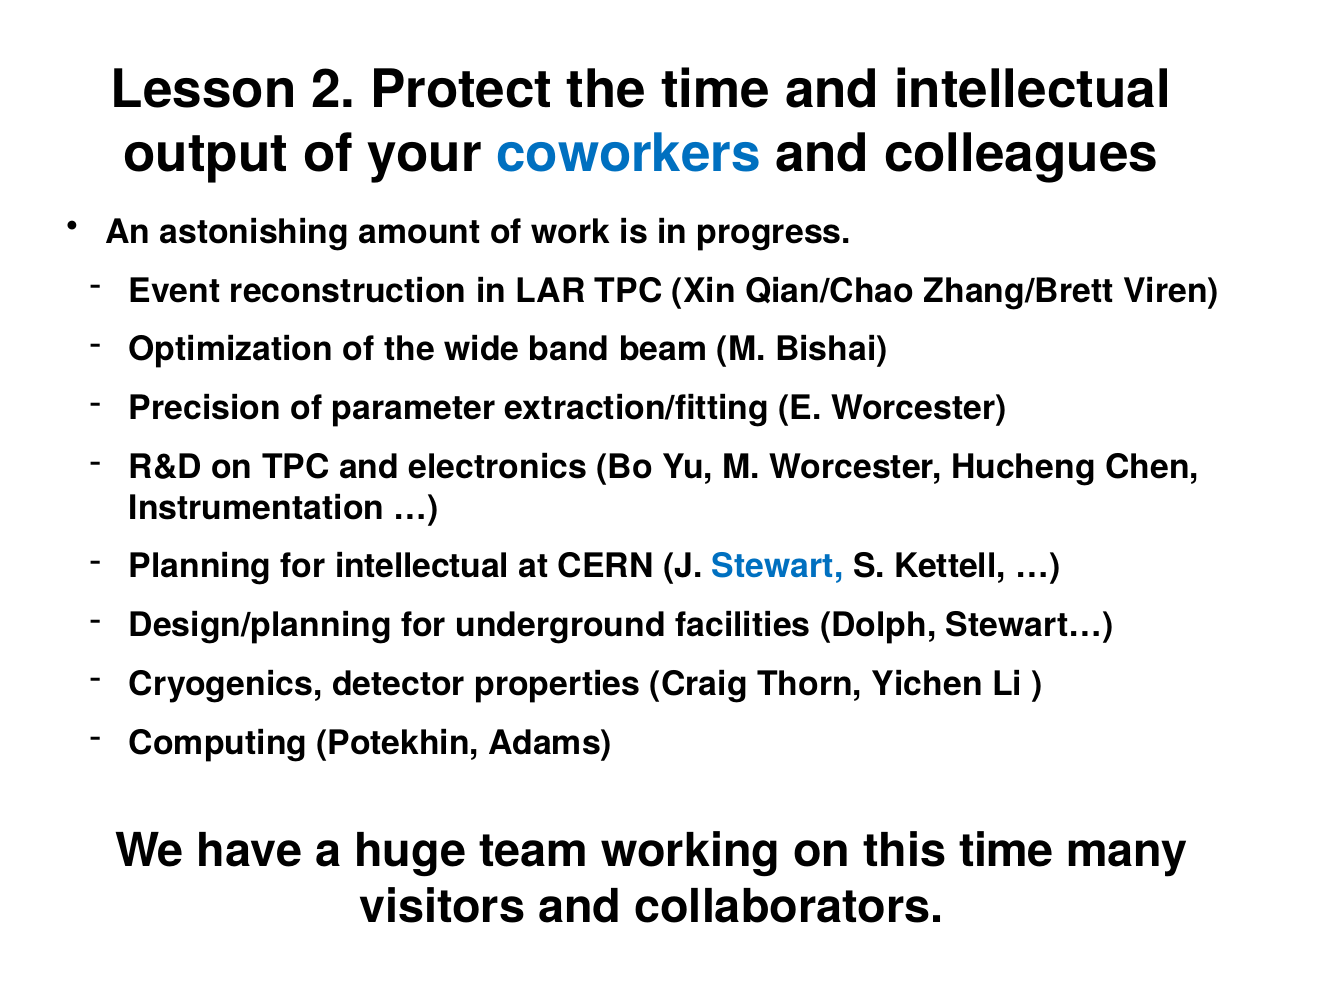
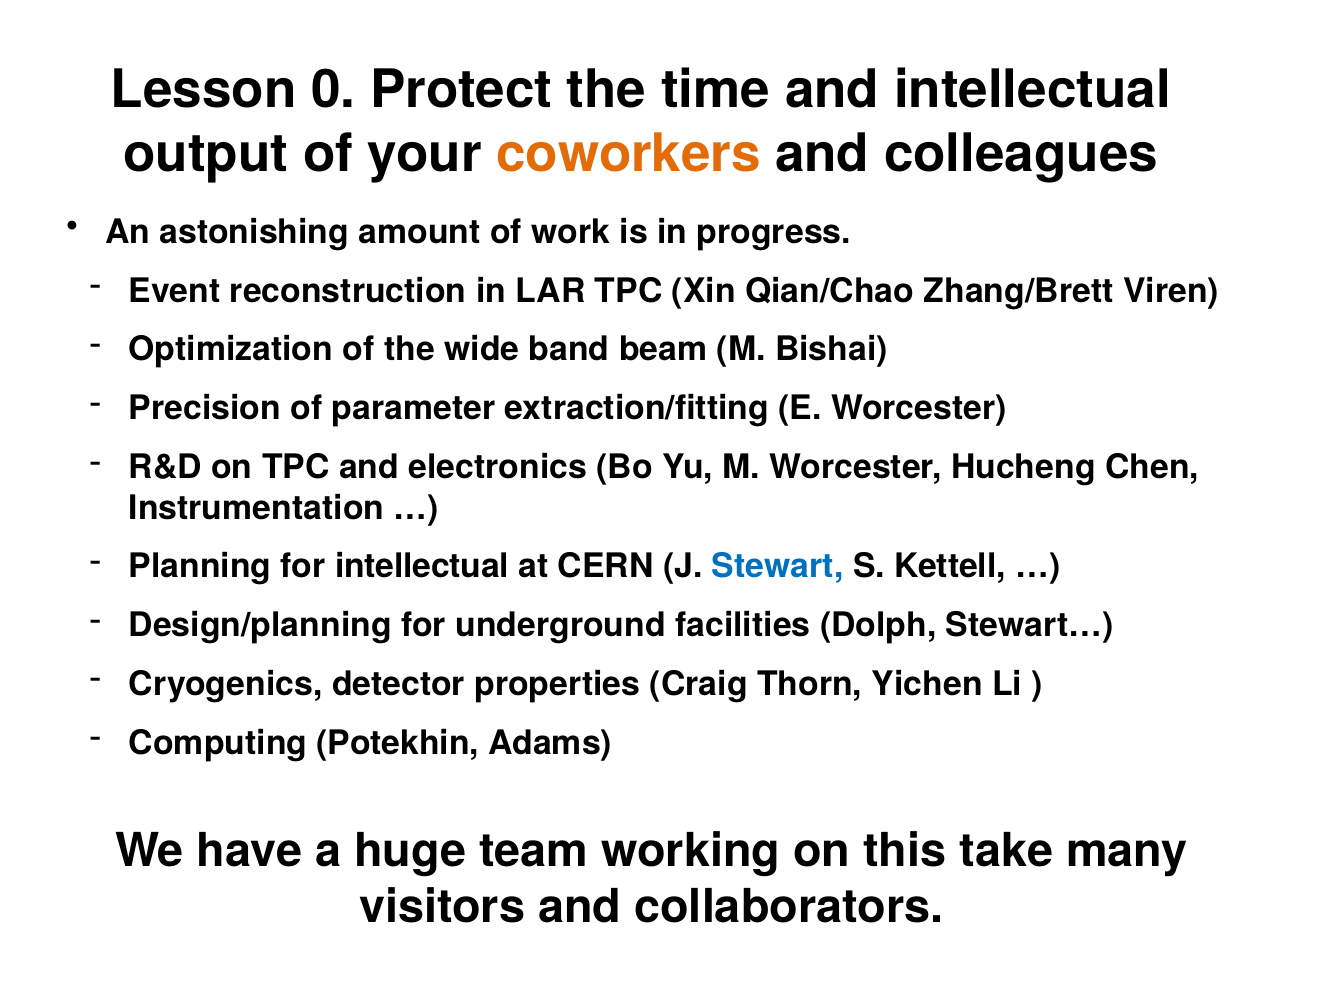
2: 2 -> 0
coworkers colour: blue -> orange
this time: time -> take
